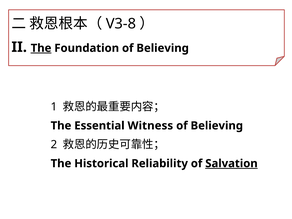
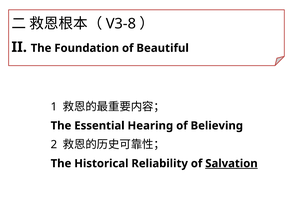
The at (41, 48) underline: present -> none
Foundation of Believing: Believing -> Beautiful
Witness: Witness -> Hearing
